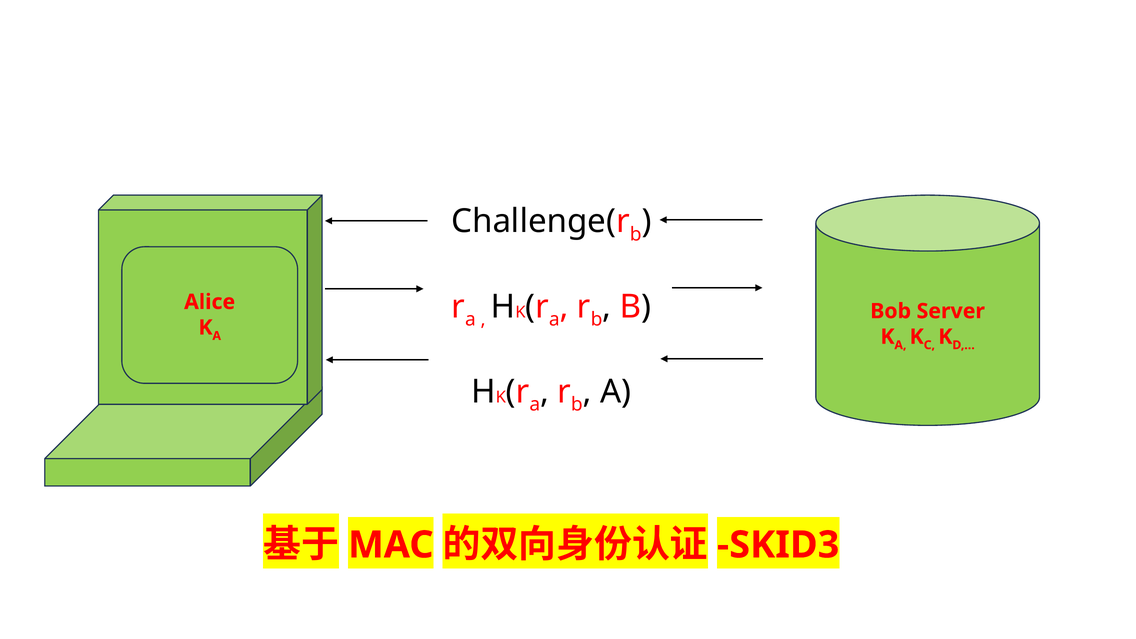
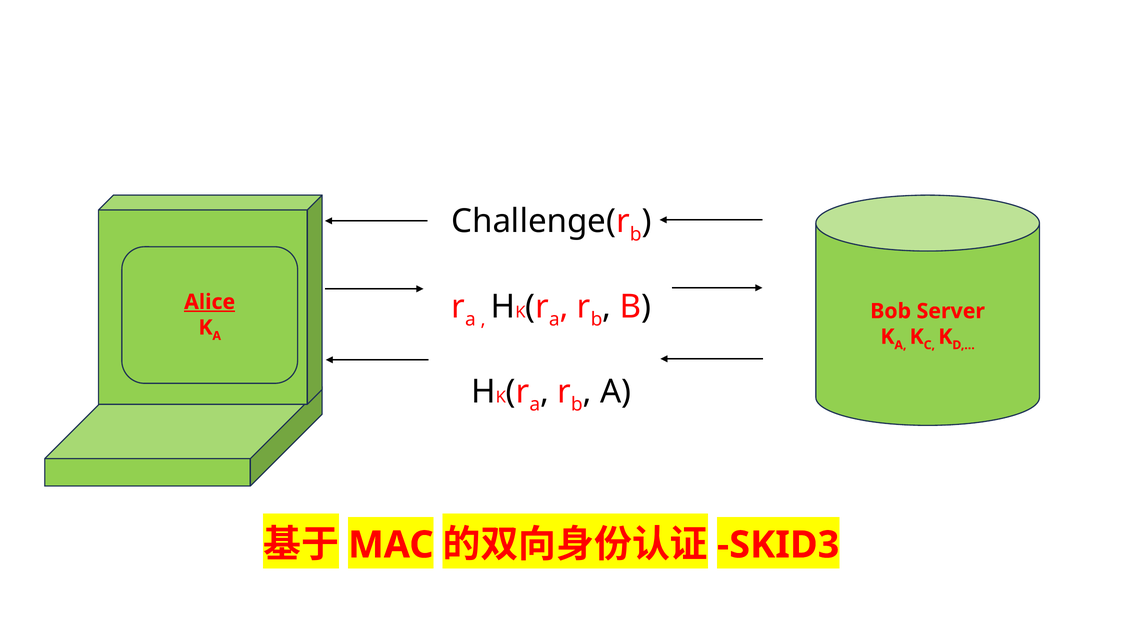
Alice underline: none -> present
